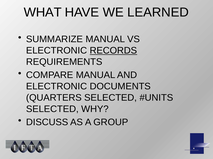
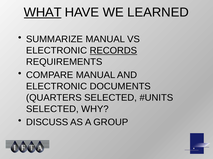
WHAT underline: none -> present
